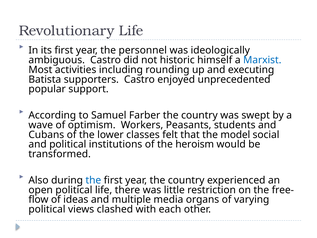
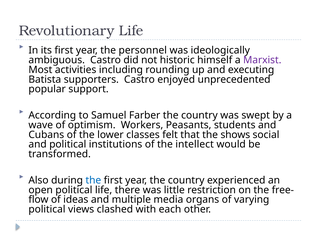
Marxist colour: blue -> purple
model: model -> shows
heroism: heroism -> intellect
